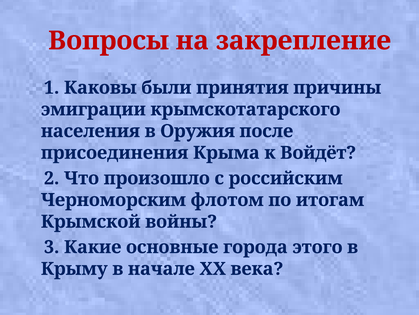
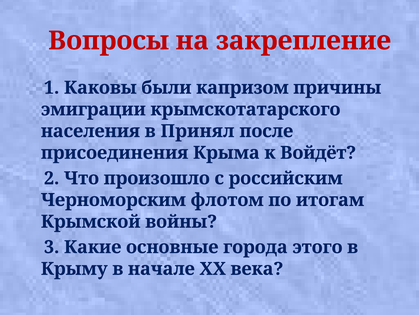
принятия: принятия -> капризом
Оружия: Оружия -> Принял
